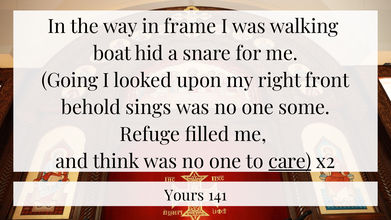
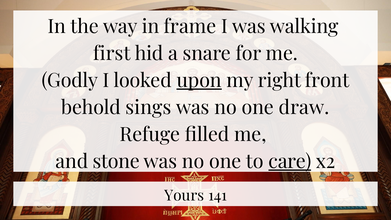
boat: boat -> first
Going: Going -> Godly
upon underline: none -> present
some: some -> draw
think: think -> stone
